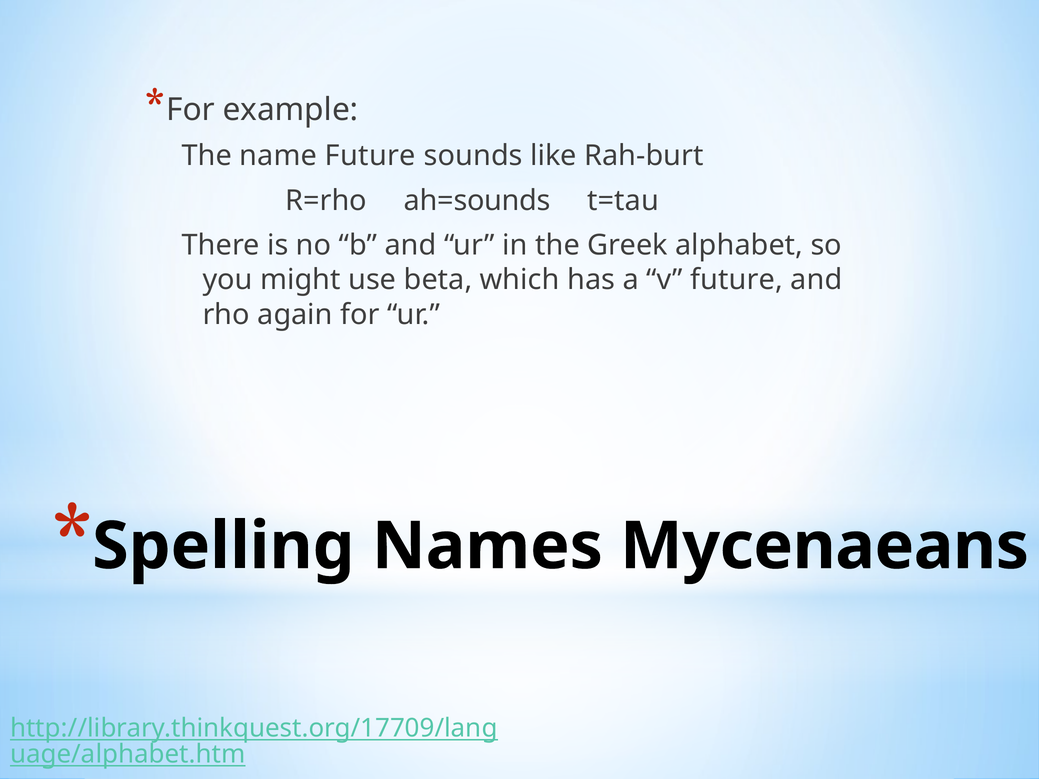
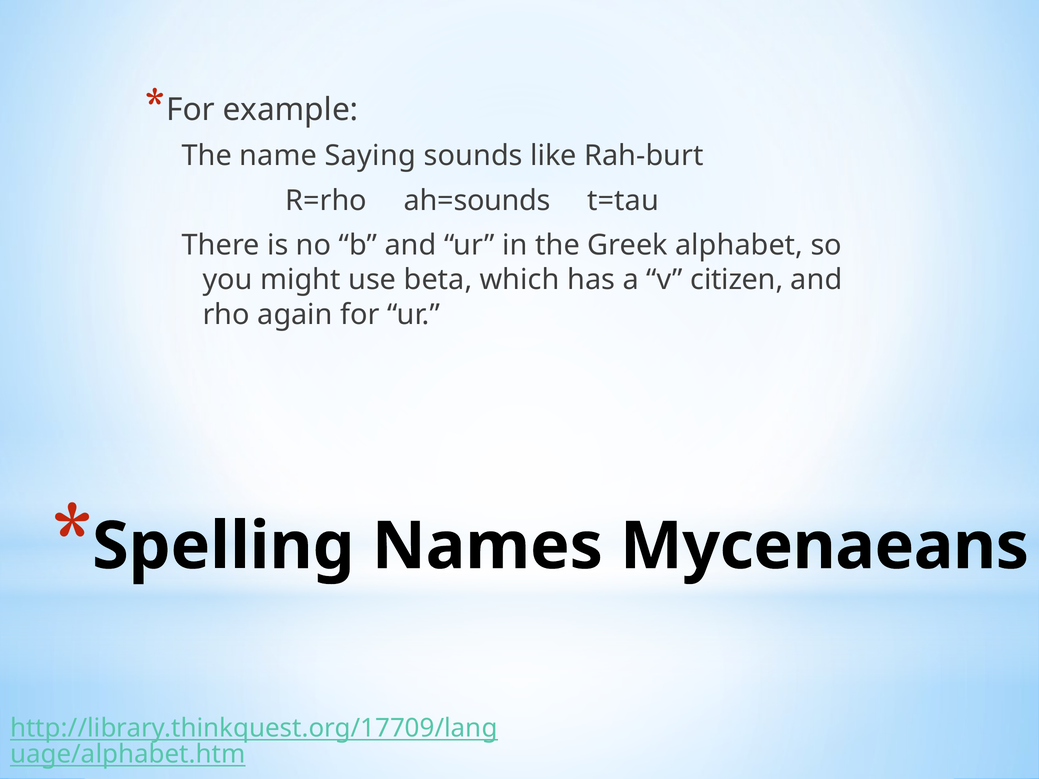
name Future: Future -> Saying
v future: future -> citizen
